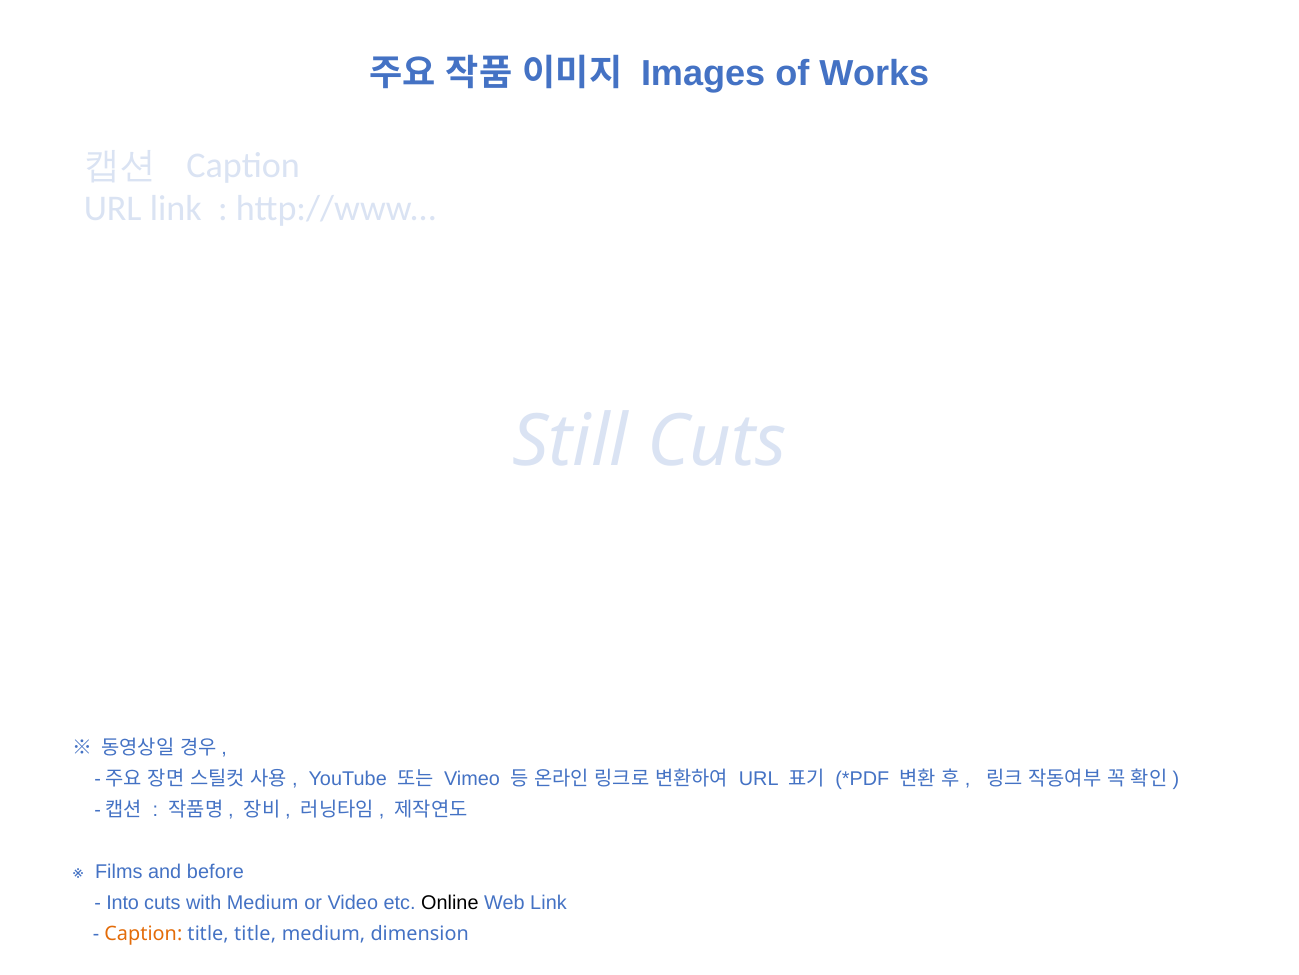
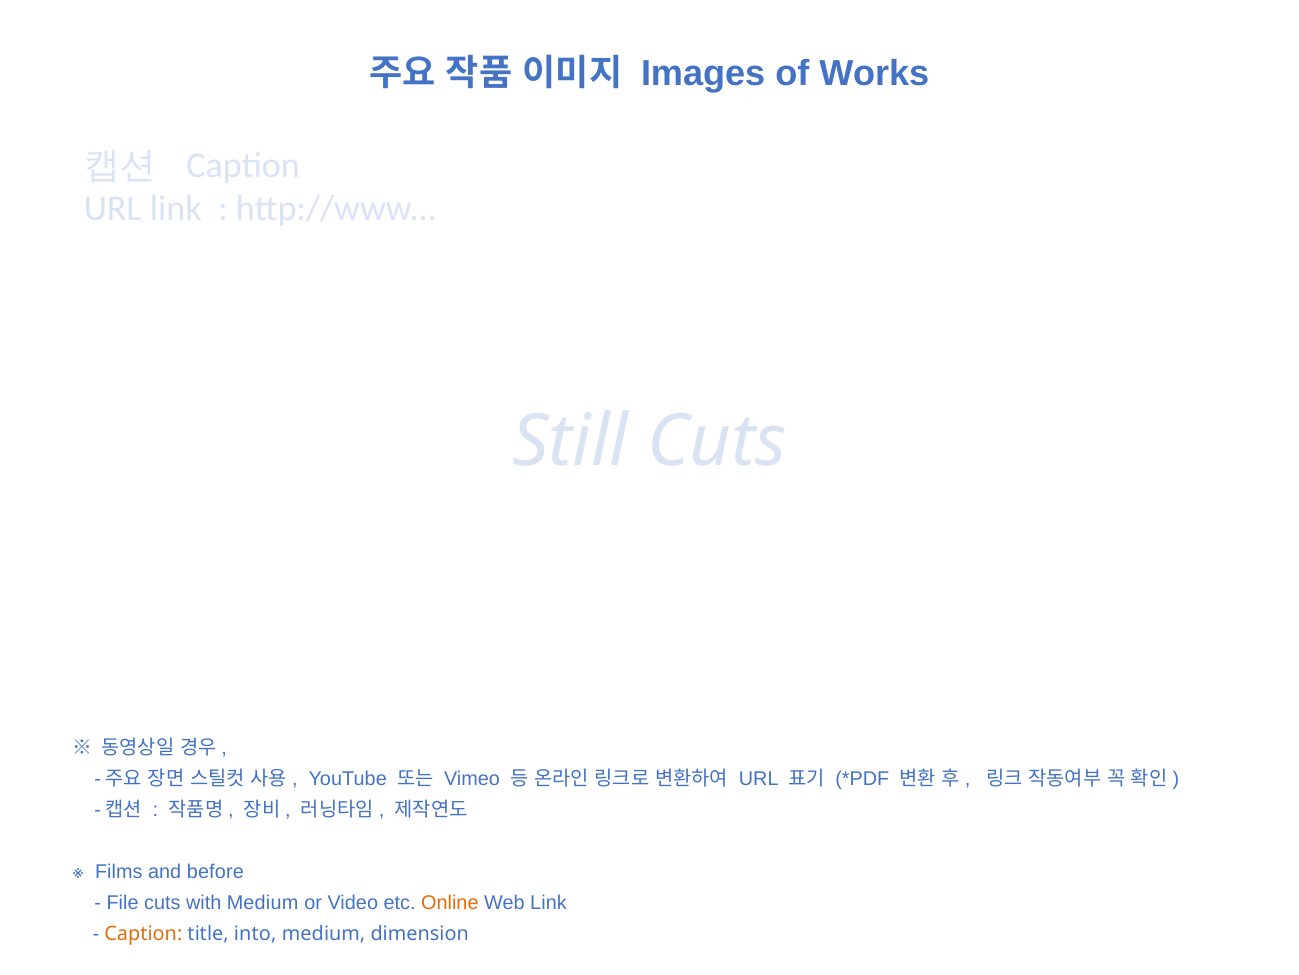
Into: Into -> File
Online colour: black -> orange
title title: title -> into
